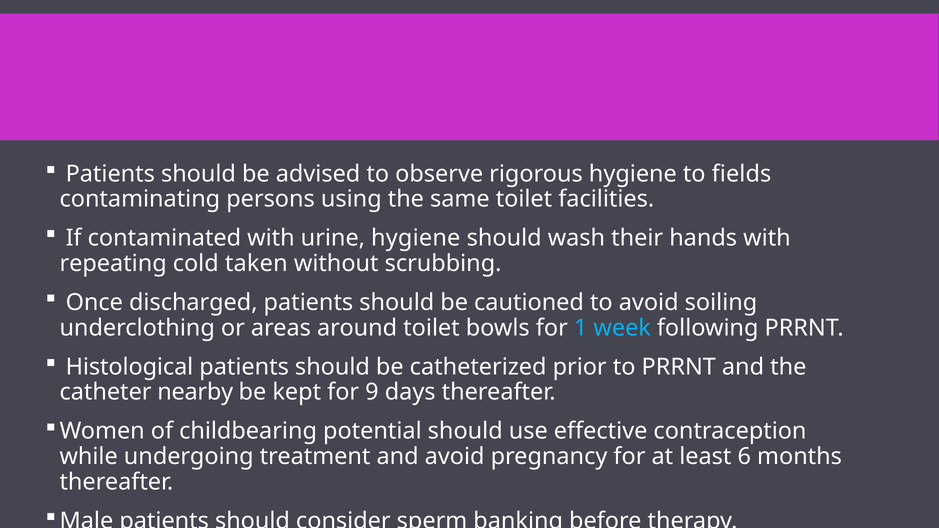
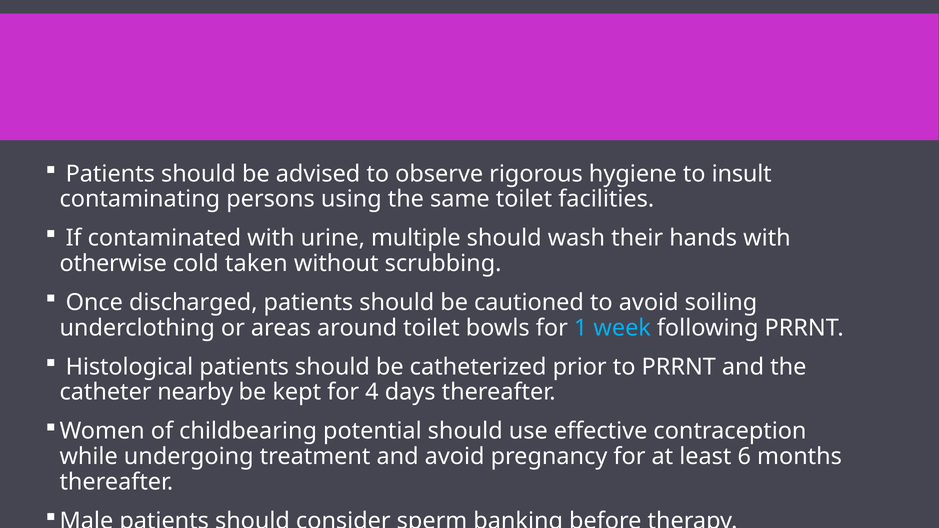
fields: fields -> insult
urine hygiene: hygiene -> multiple
repeating: repeating -> otherwise
9: 9 -> 4
